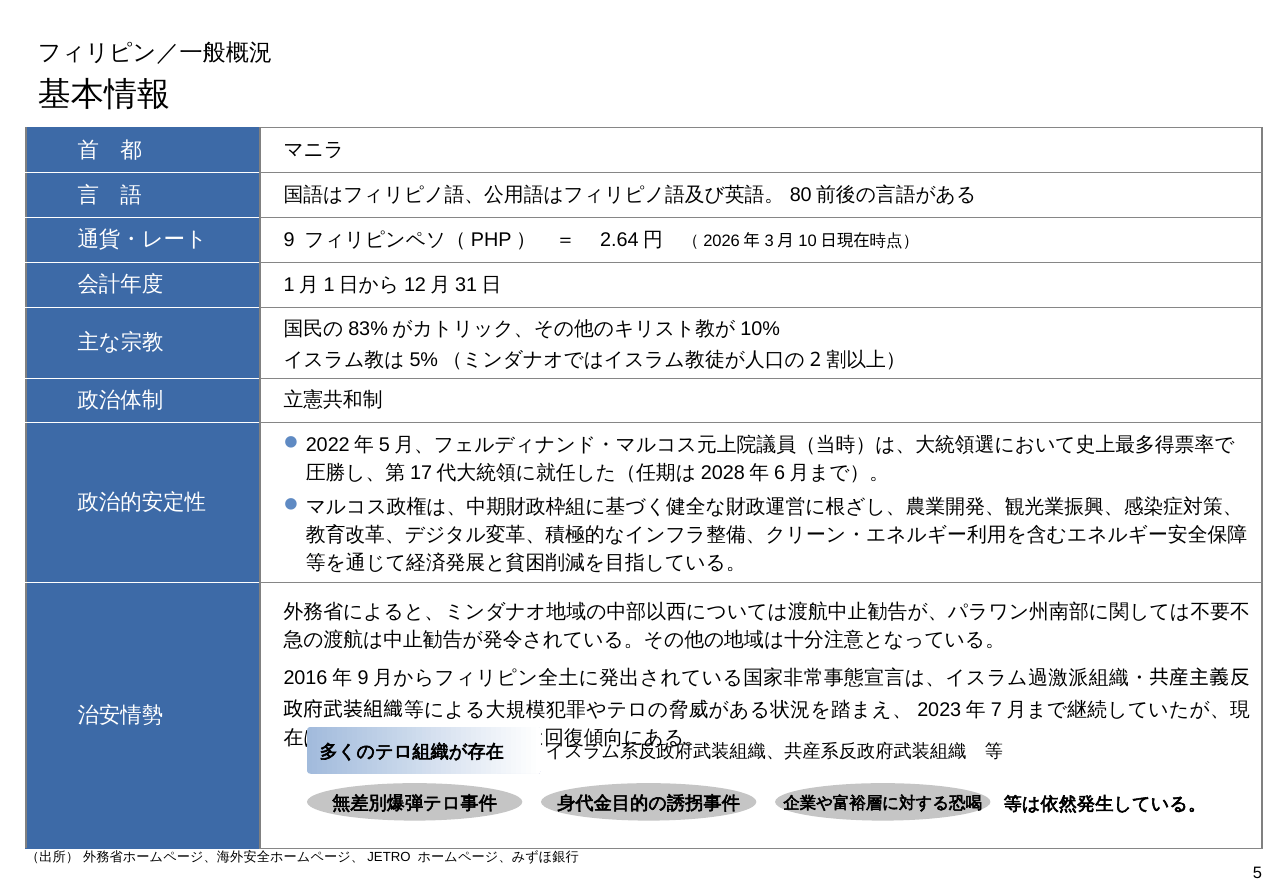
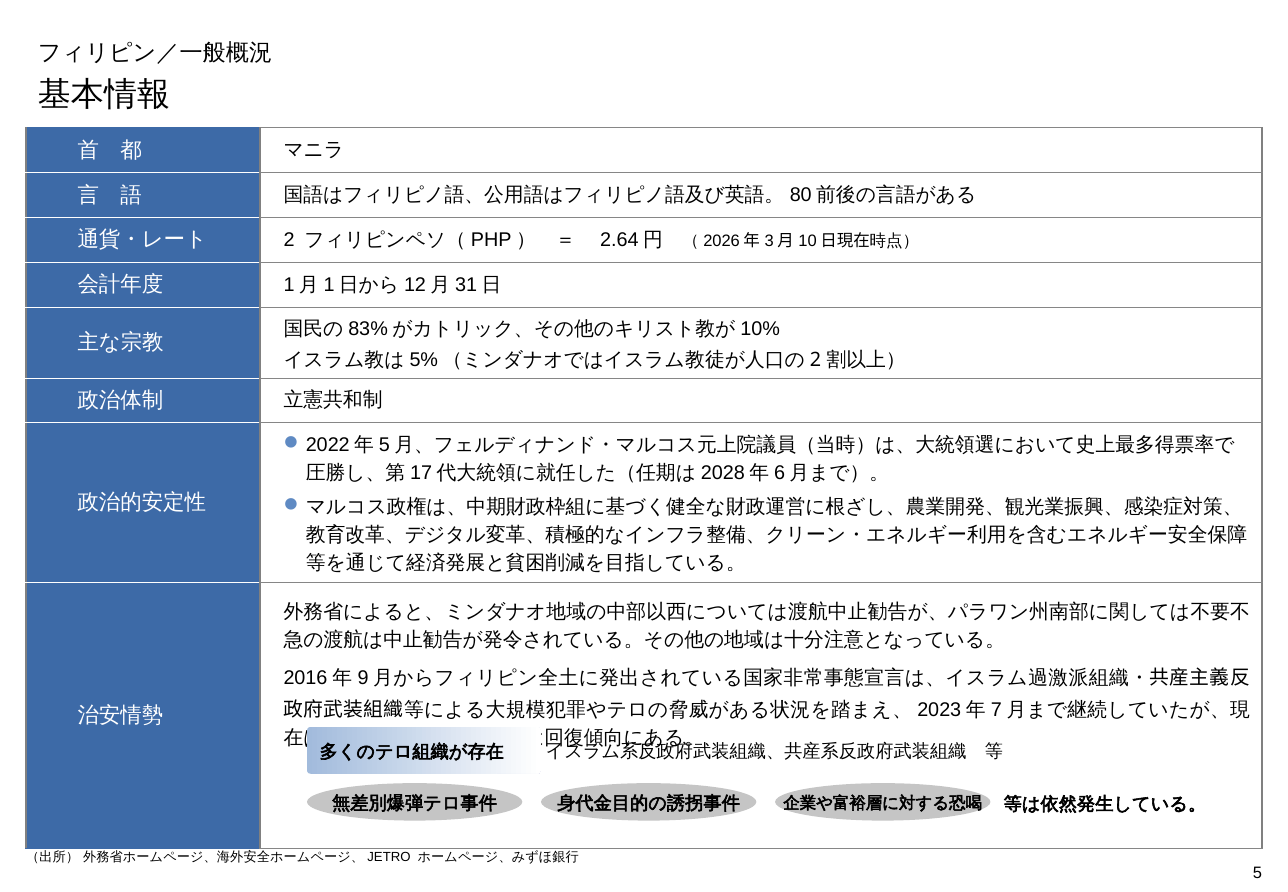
9: 9 -> 2
